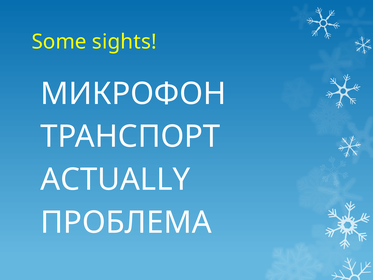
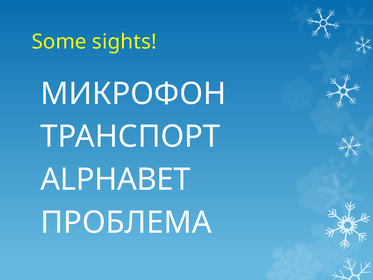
ACTUALLY: ACTUALLY -> ALPHABET
